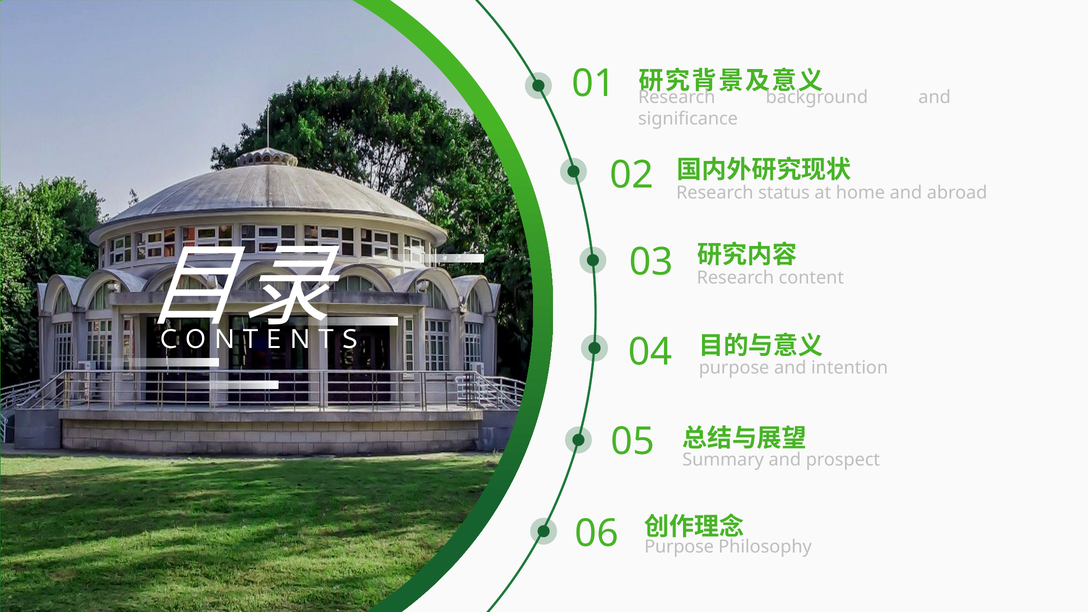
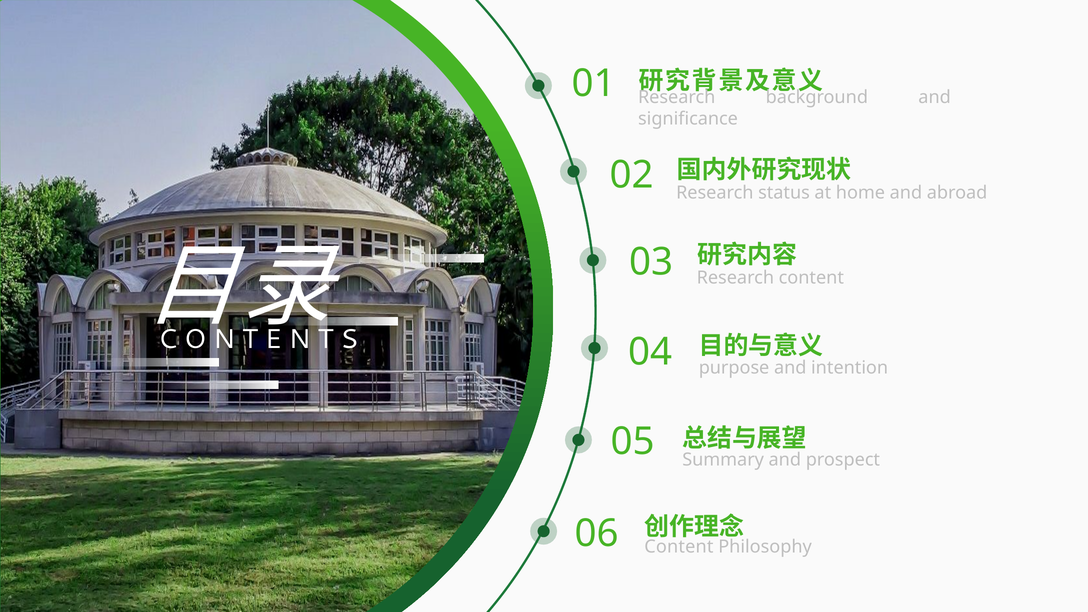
Purpose at (679, 547): Purpose -> Content
